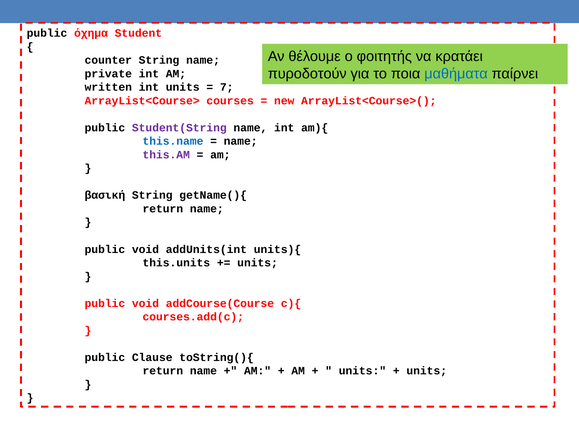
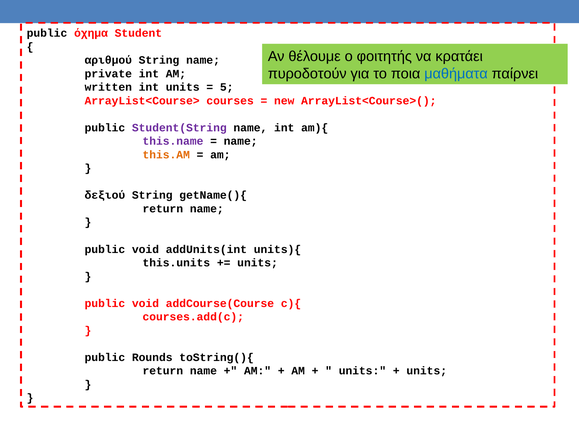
counter: counter -> αριθμού
7: 7 -> 5
this.name colour: blue -> purple
this.AM colour: purple -> orange
βασική: βασική -> δεξιού
Clause: Clause -> Rounds
